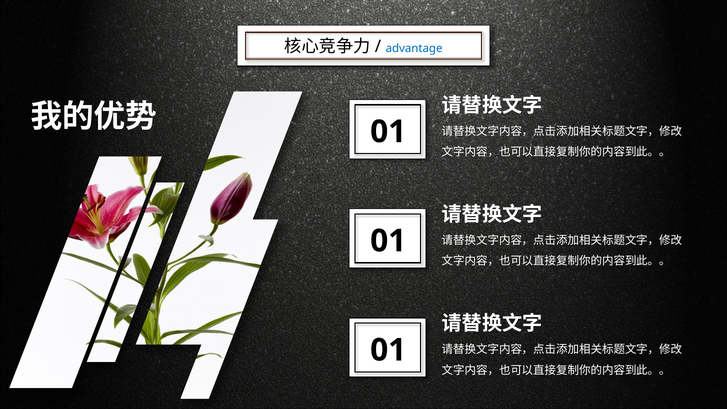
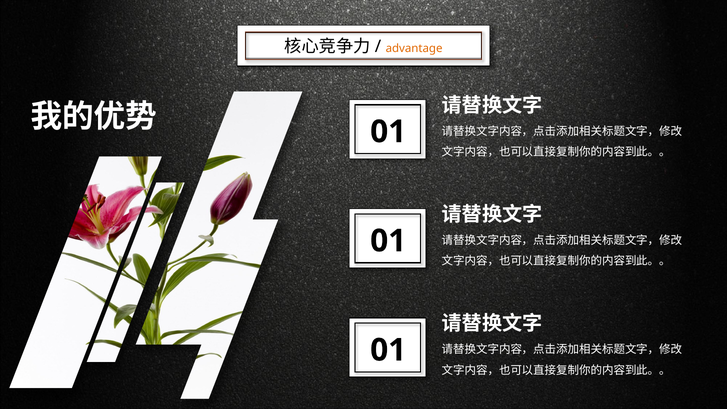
advantage colour: blue -> orange
